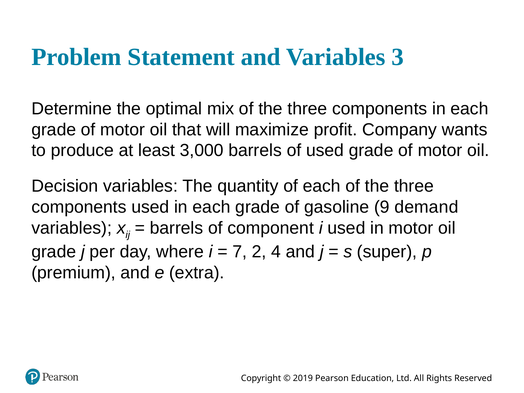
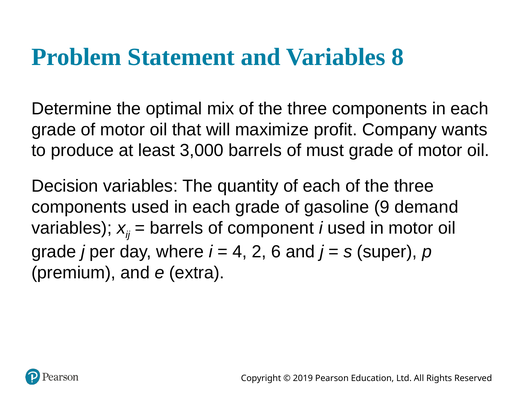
3: 3 -> 8
of used: used -> must
7: 7 -> 4
4: 4 -> 6
